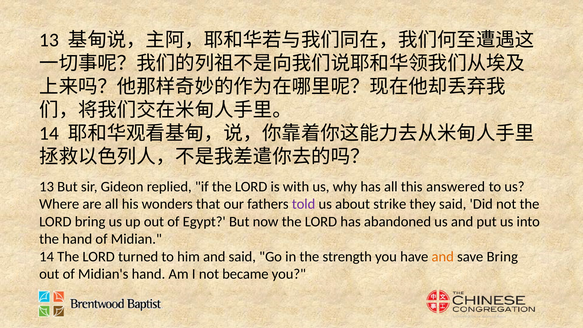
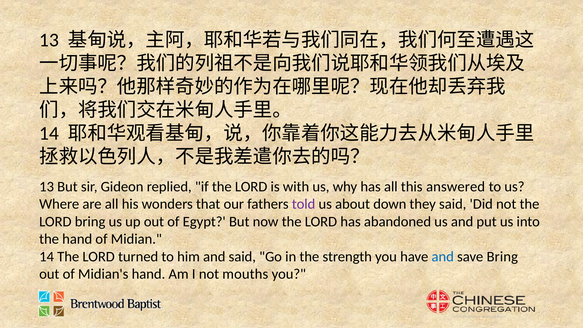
strike: strike -> down
and at (443, 257) colour: orange -> blue
became: became -> mouths
